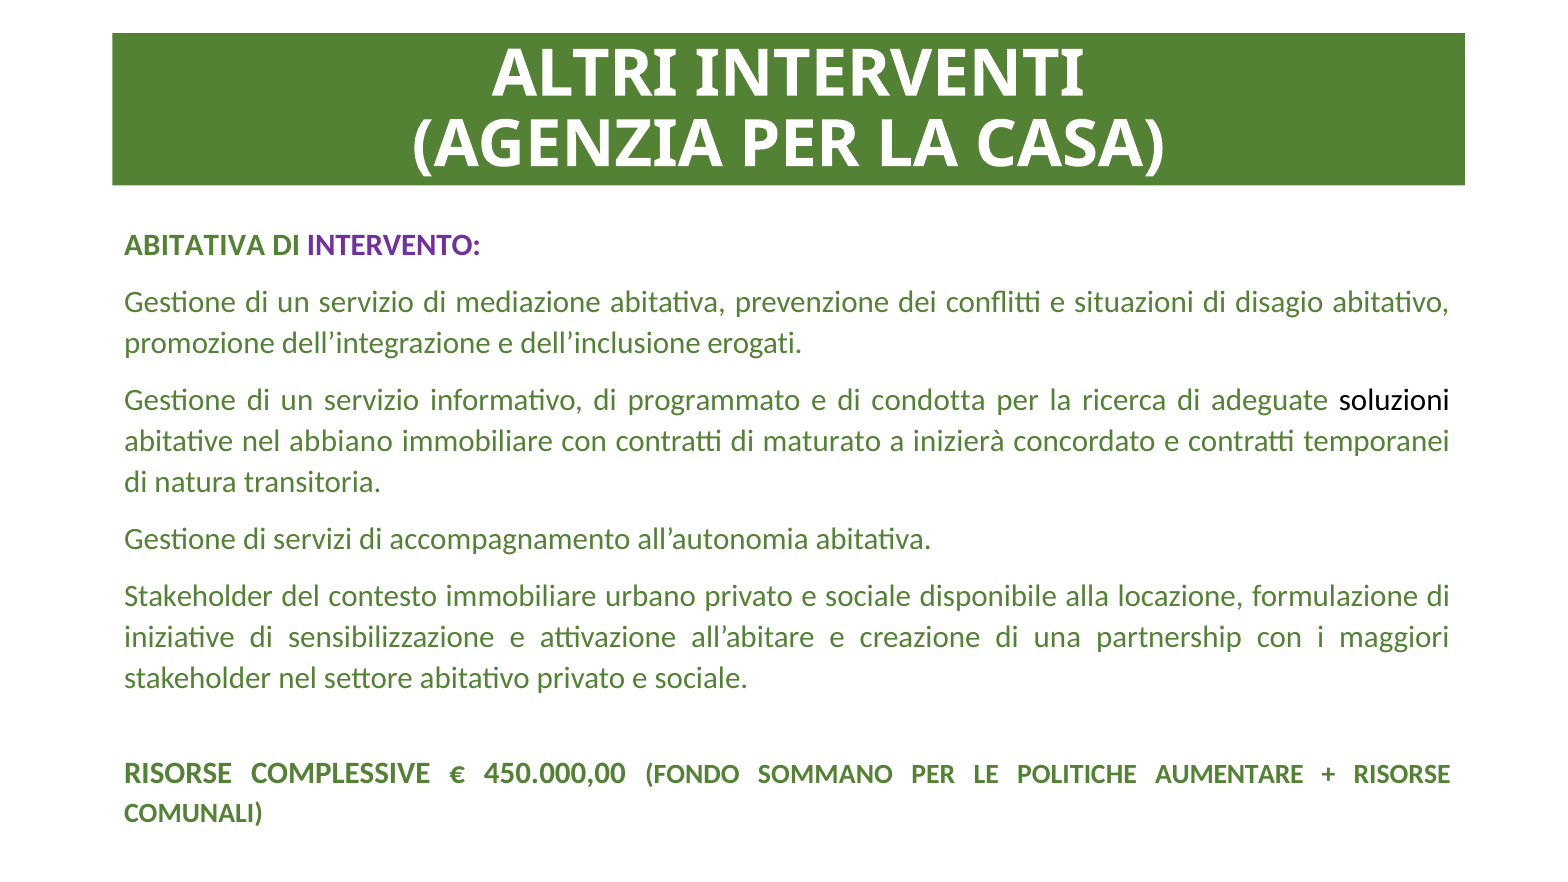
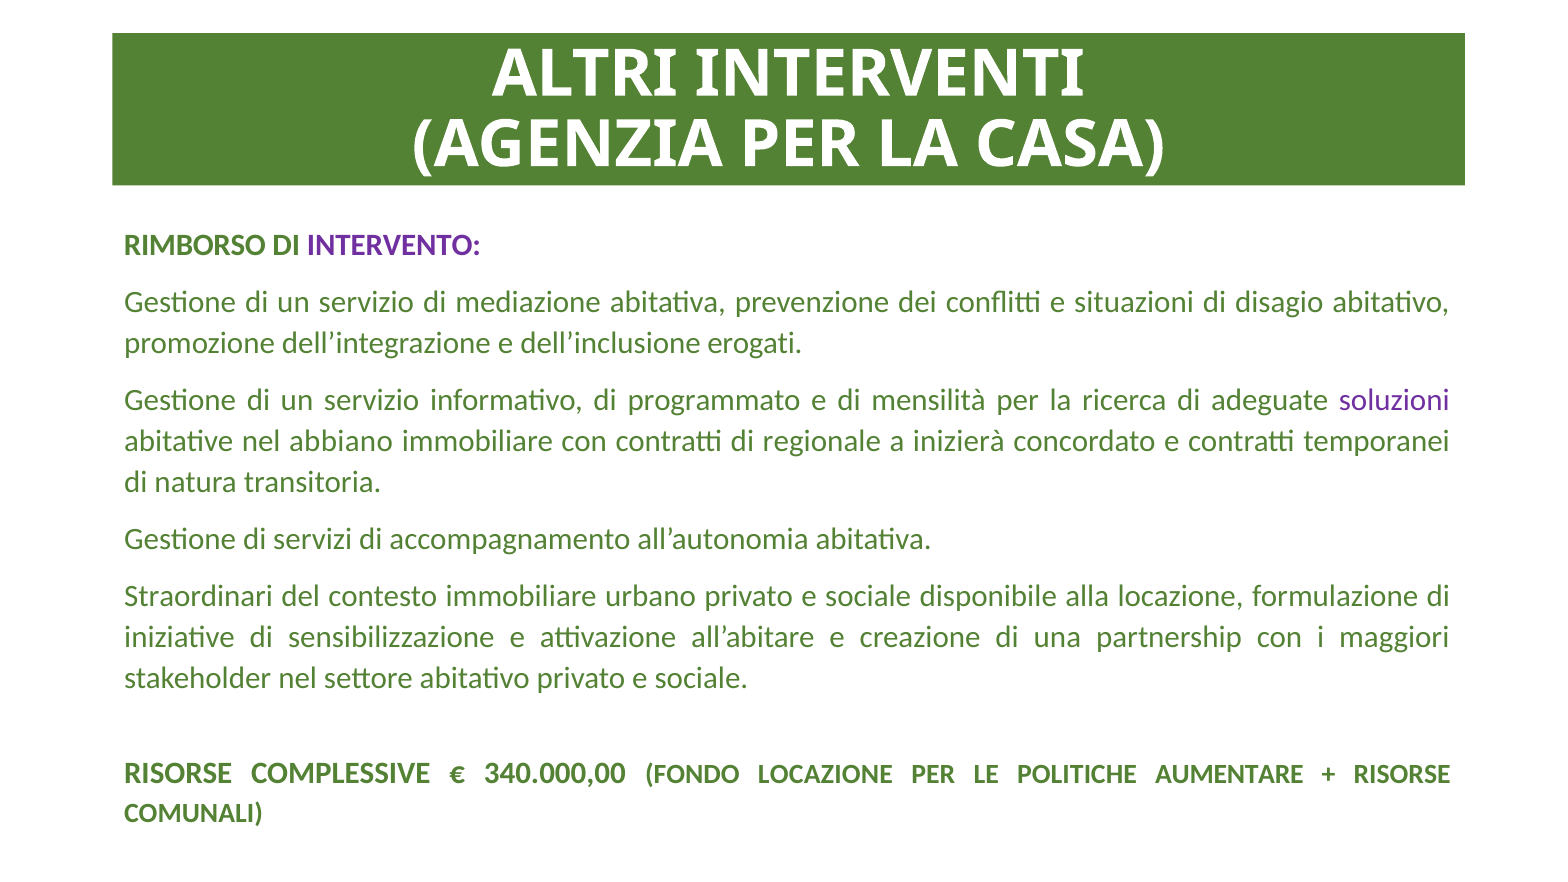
ABITATIVA at (195, 245): ABITATIVA -> RIMBORSO
condotta: condotta -> mensilità
soluzioni colour: black -> purple
maturato: maturato -> regionale
Stakeholder at (199, 597): Stakeholder -> Straordinari
450.000,00: 450.000,00 -> 340.000,00
FONDO SOMMANO: SOMMANO -> LOCAZIONE
